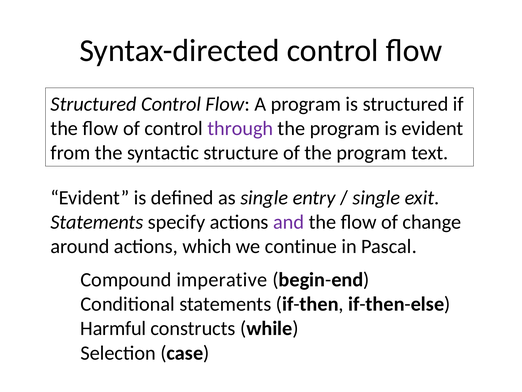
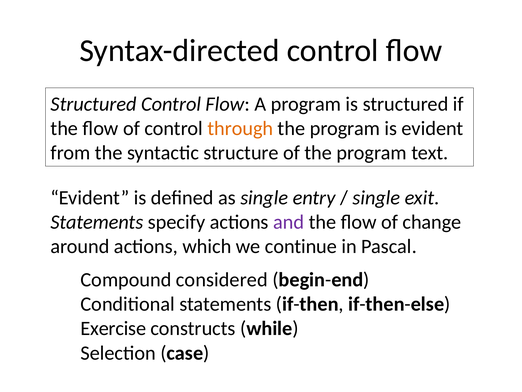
through colour: purple -> orange
imperative: imperative -> considered
Harmful: Harmful -> Exercise
